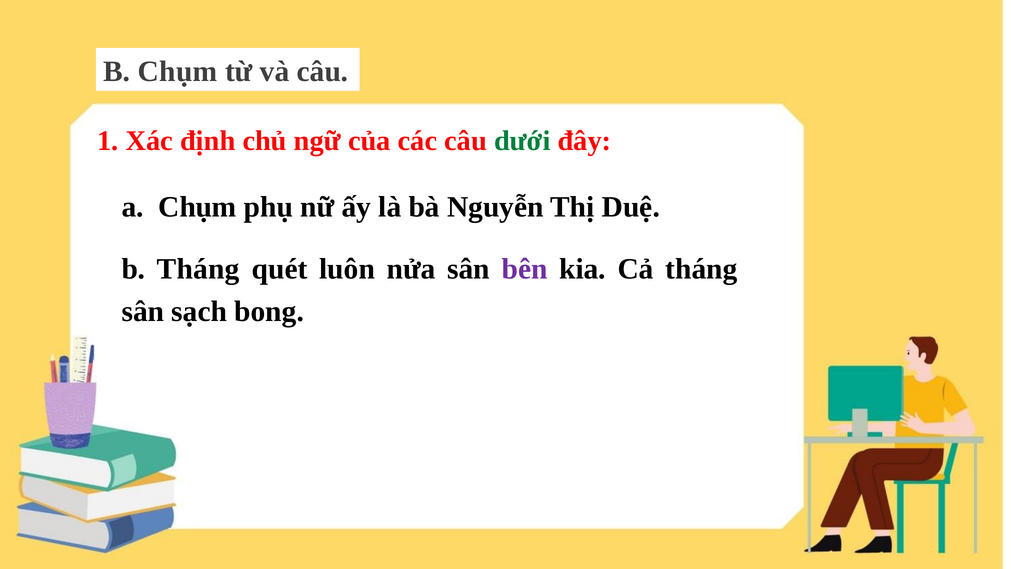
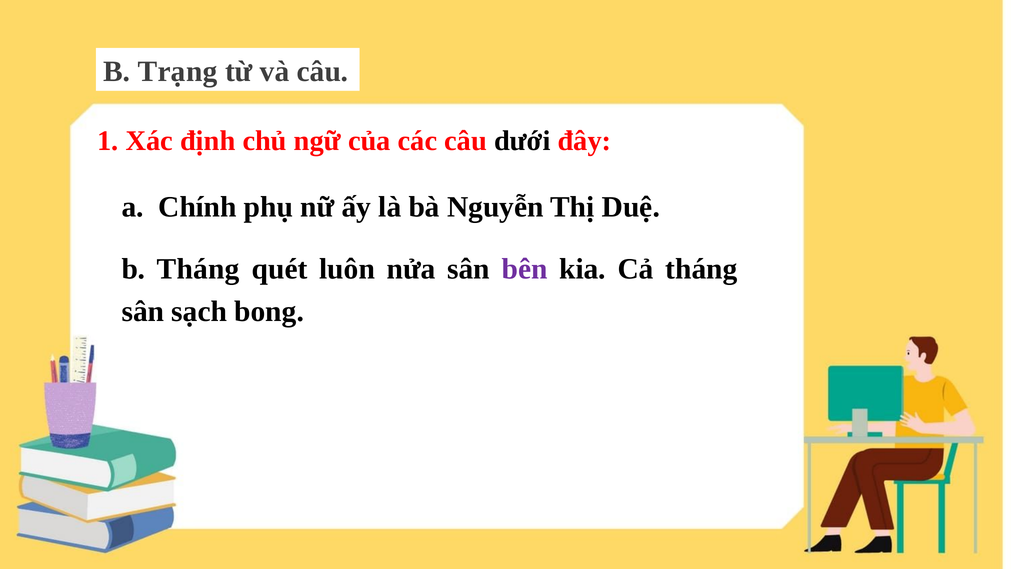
B Chụm: Chụm -> Trạng
dưới colour: green -> black
a Chụm: Chụm -> Chính
